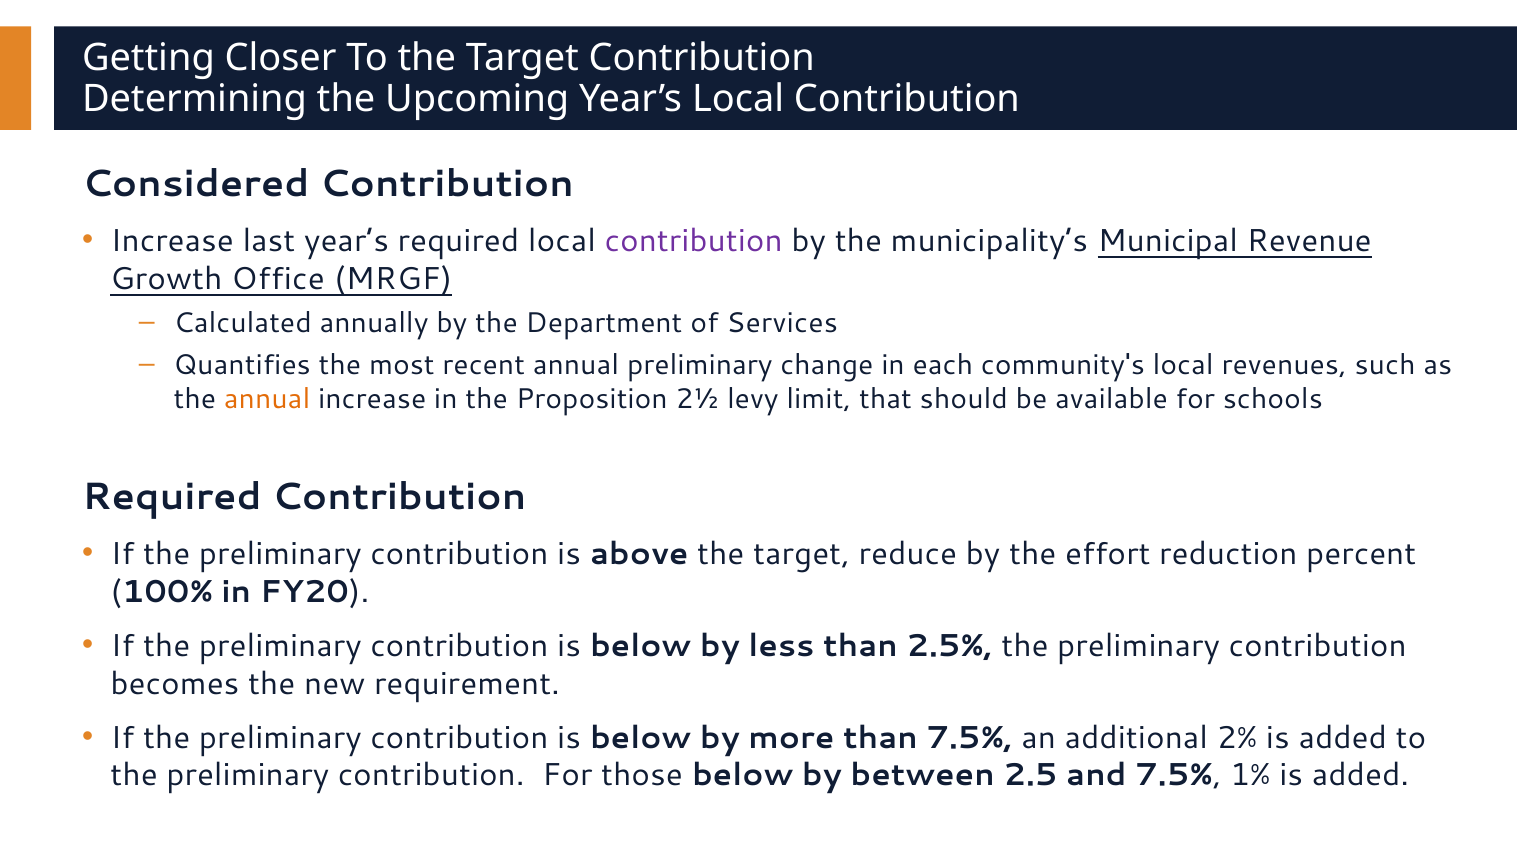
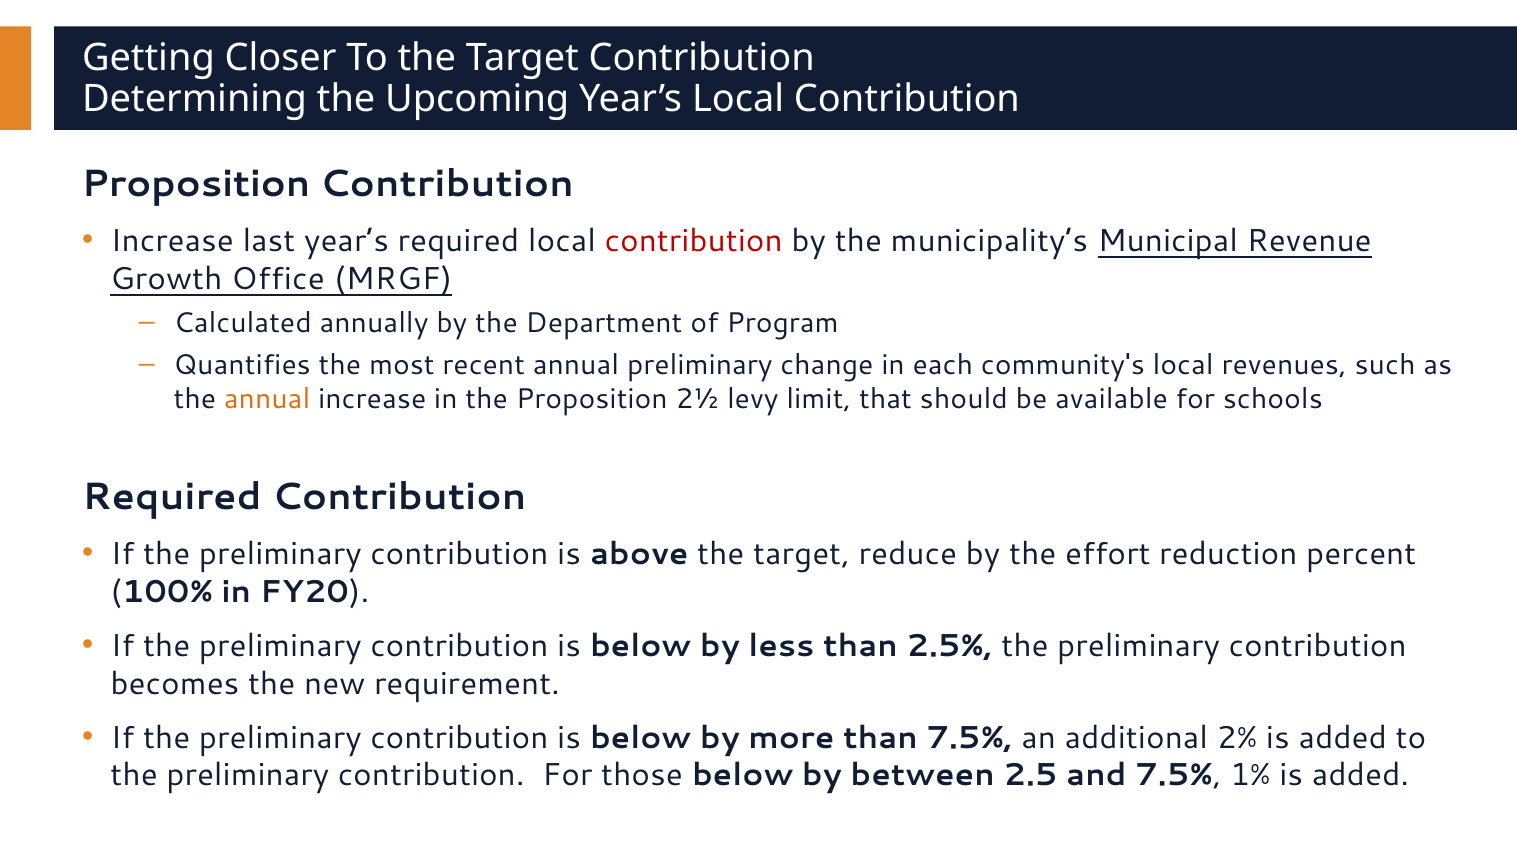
Considered at (196, 184): Considered -> Proposition
contribution at (694, 241) colour: purple -> red
Services: Services -> Program
